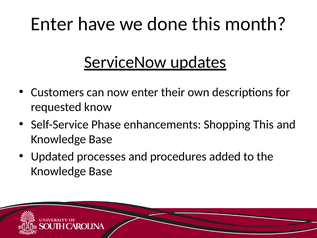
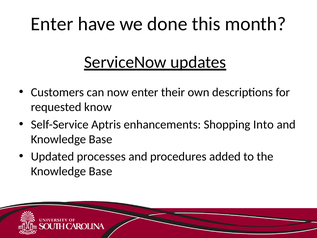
Phase: Phase -> Aptris
Shopping This: This -> Into
